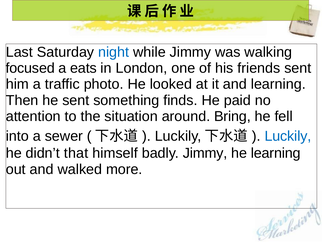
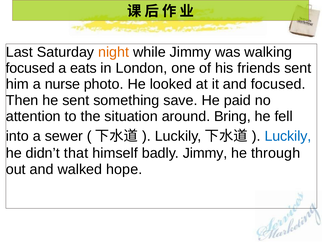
night colour: blue -> orange
traffic: traffic -> nurse
and learning: learning -> focused
finds: finds -> save
he learning: learning -> through
more: more -> hope
